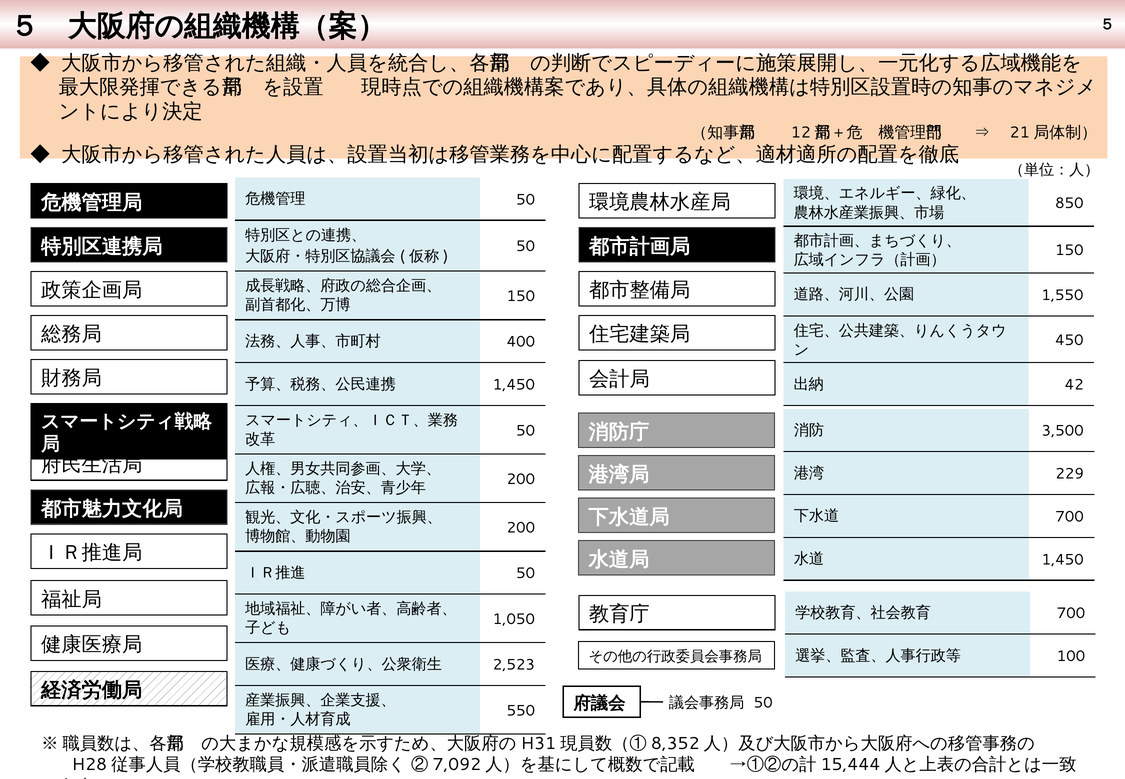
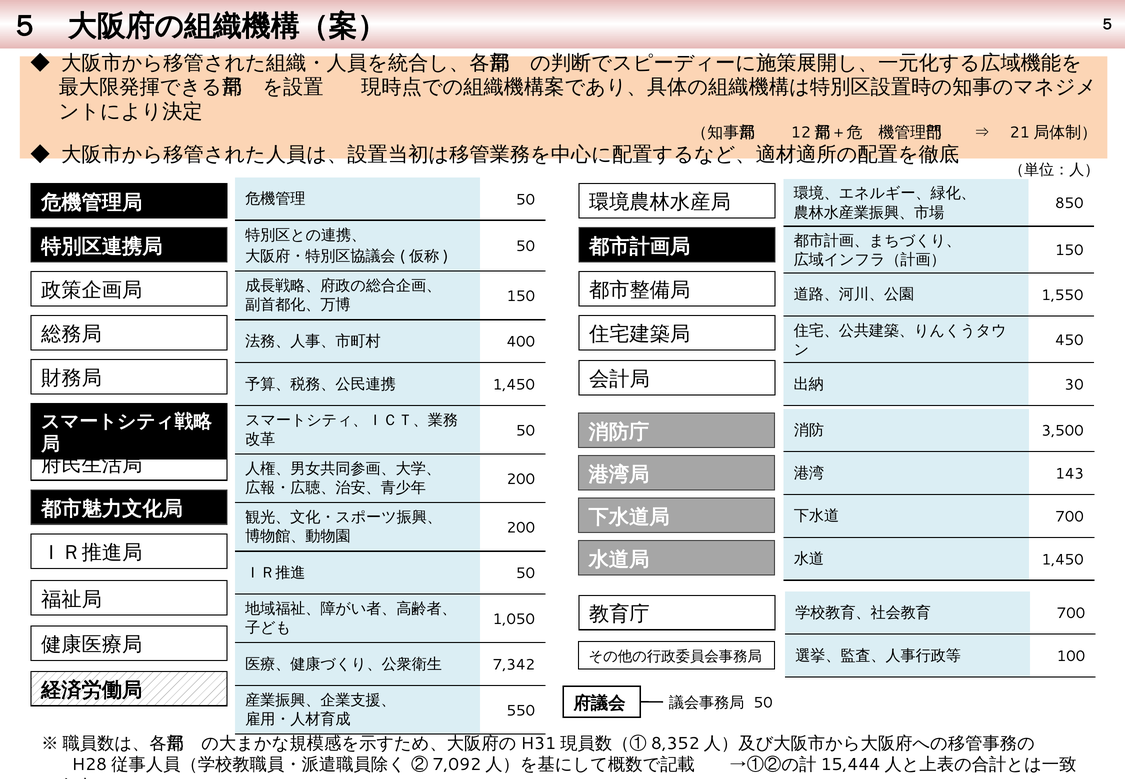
42: 42 -> 30
229: 229 -> 143
2,523: 2,523 -> 7,342
